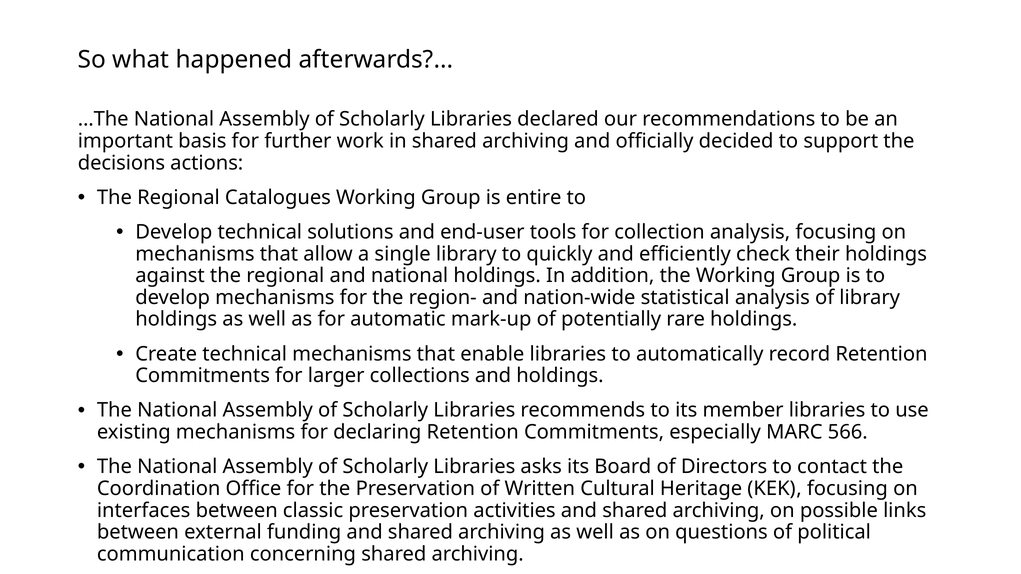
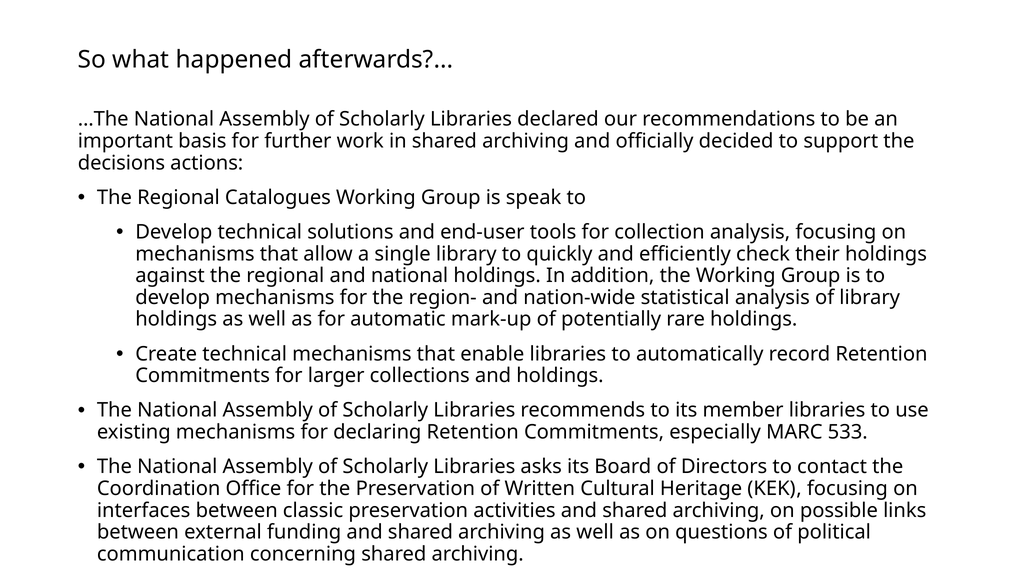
entire: entire -> speak
566: 566 -> 533
